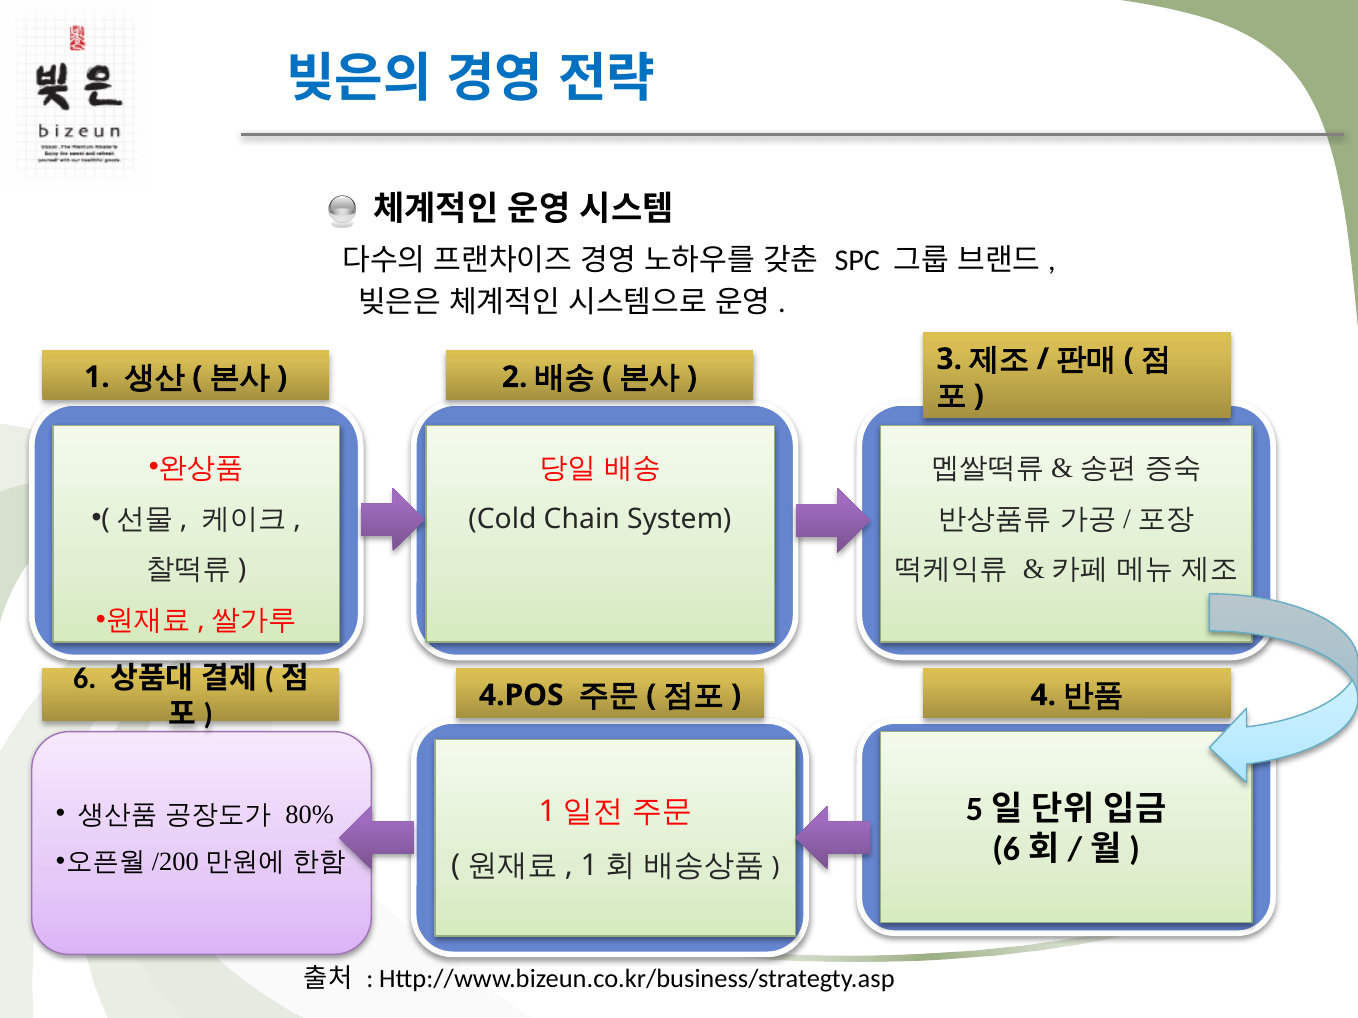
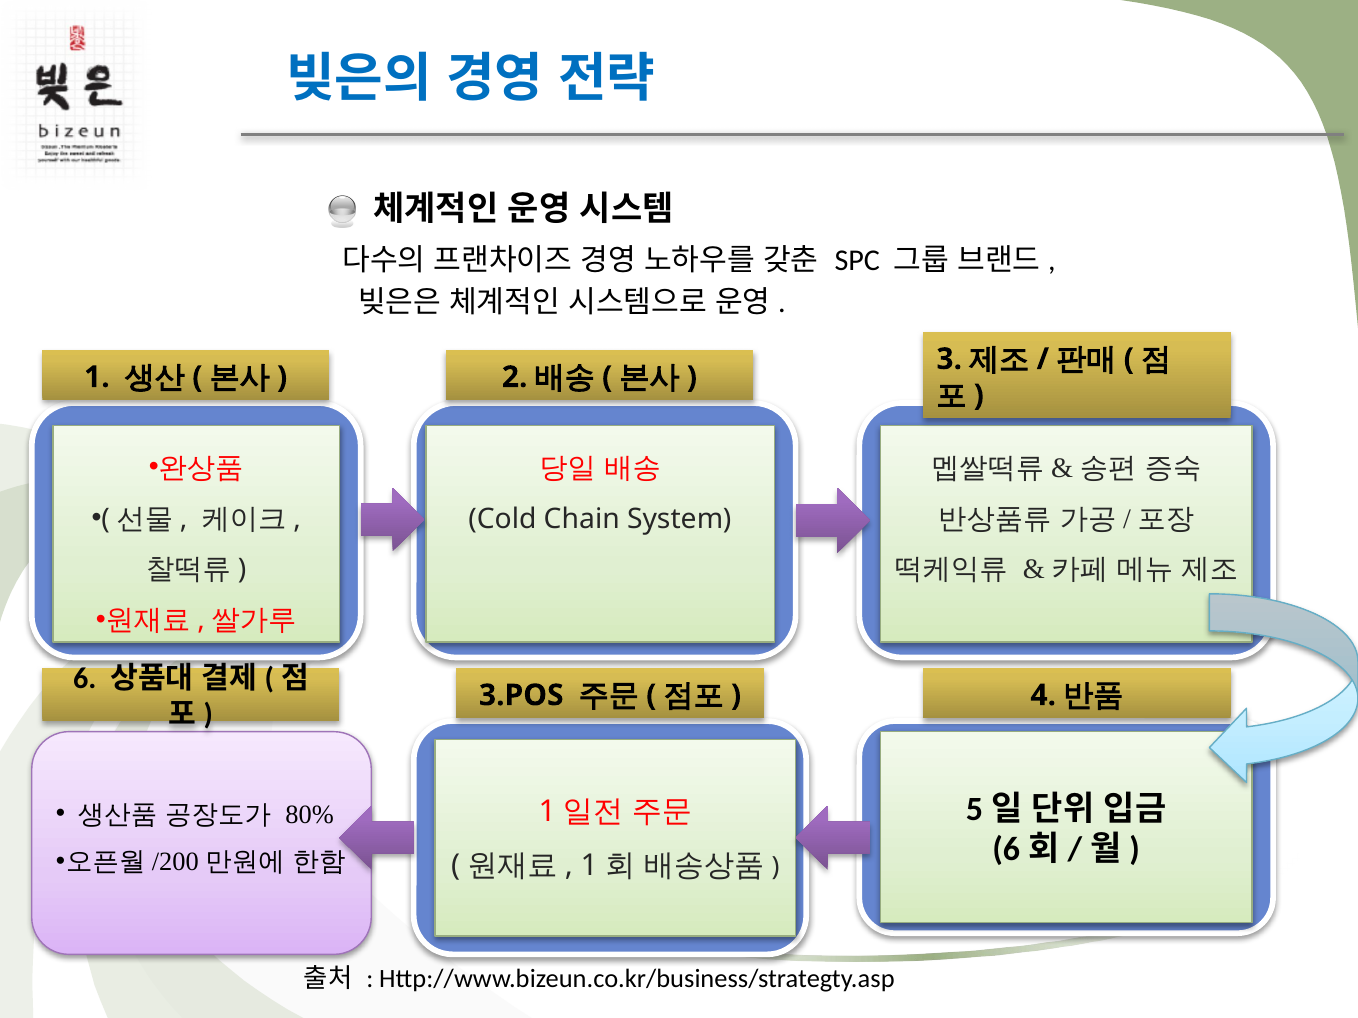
4.POS: 4.POS -> 3.POS
